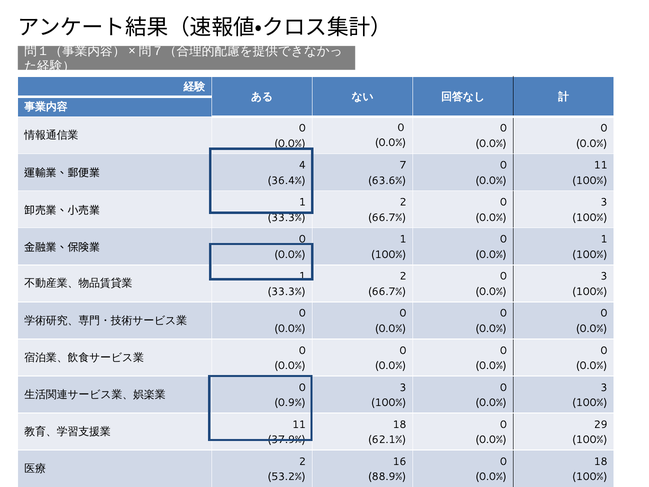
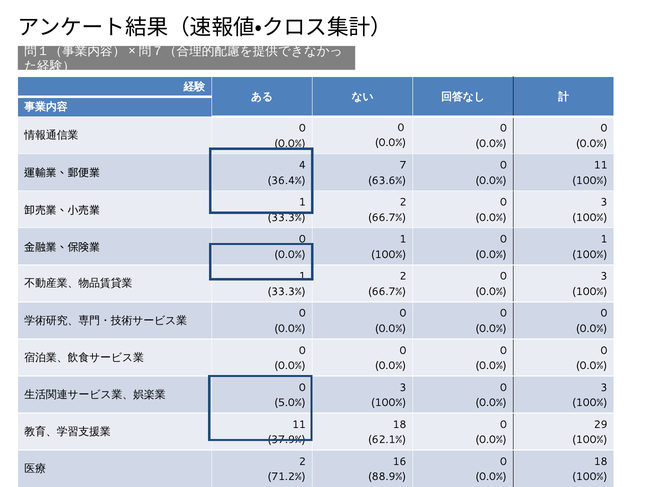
0.9%: 0.9% -> 5.0%
53.2%: 53.2% -> 71.2%
